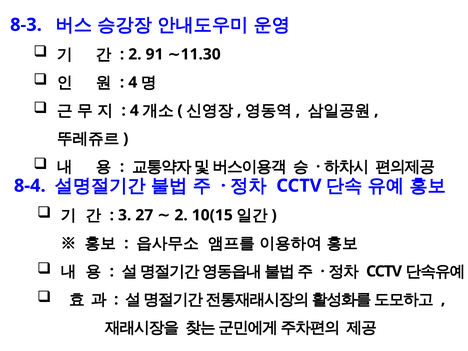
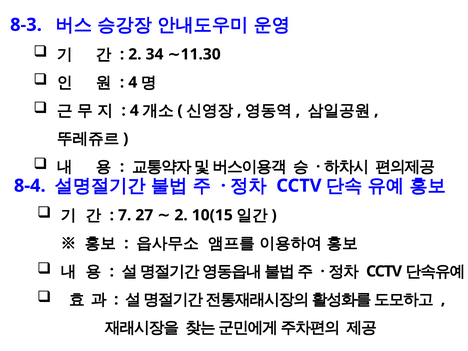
91: 91 -> 34
3: 3 -> 7
